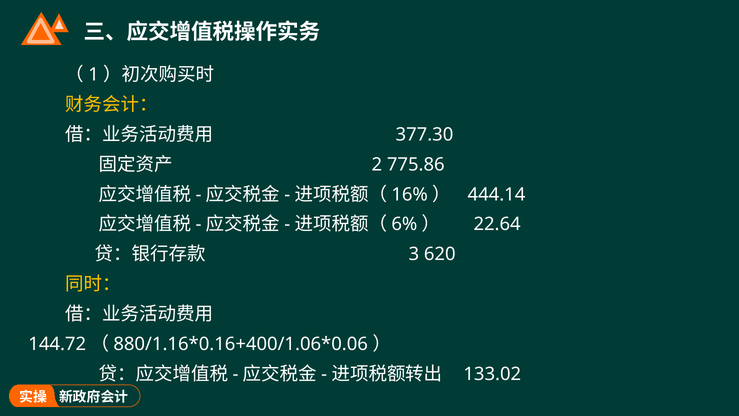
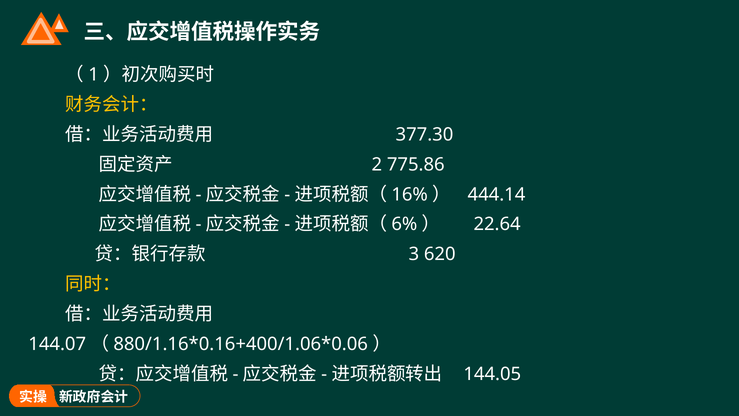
144.72: 144.72 -> 144.07
133.02: 133.02 -> 144.05
